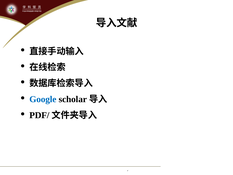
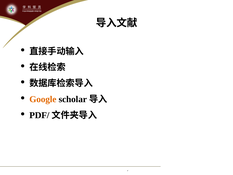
Google colour: blue -> orange
